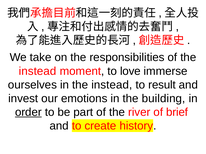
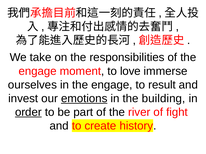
instead at (38, 71): instead -> engage
in the instead: instead -> engage
emotions underline: none -> present
brief: brief -> fight
